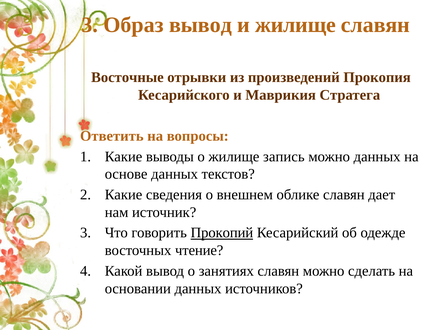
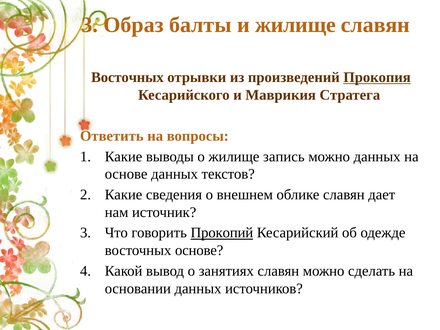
Образ вывод: вывод -> балты
Восточные at (127, 77): Восточные -> Восточных
Прокопия underline: none -> present
восточных чтение: чтение -> основе
